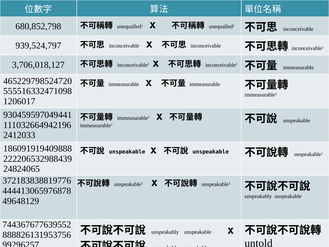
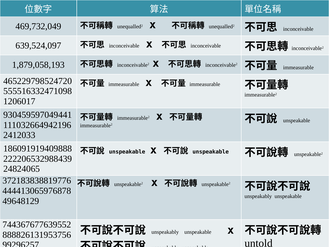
680,852,798: 680,852,798 -> 469,732,049
939,524,797: 939,524,797 -> 639,524,097
3,706,018,127: 3,706,018,127 -> 1,879,058,193
